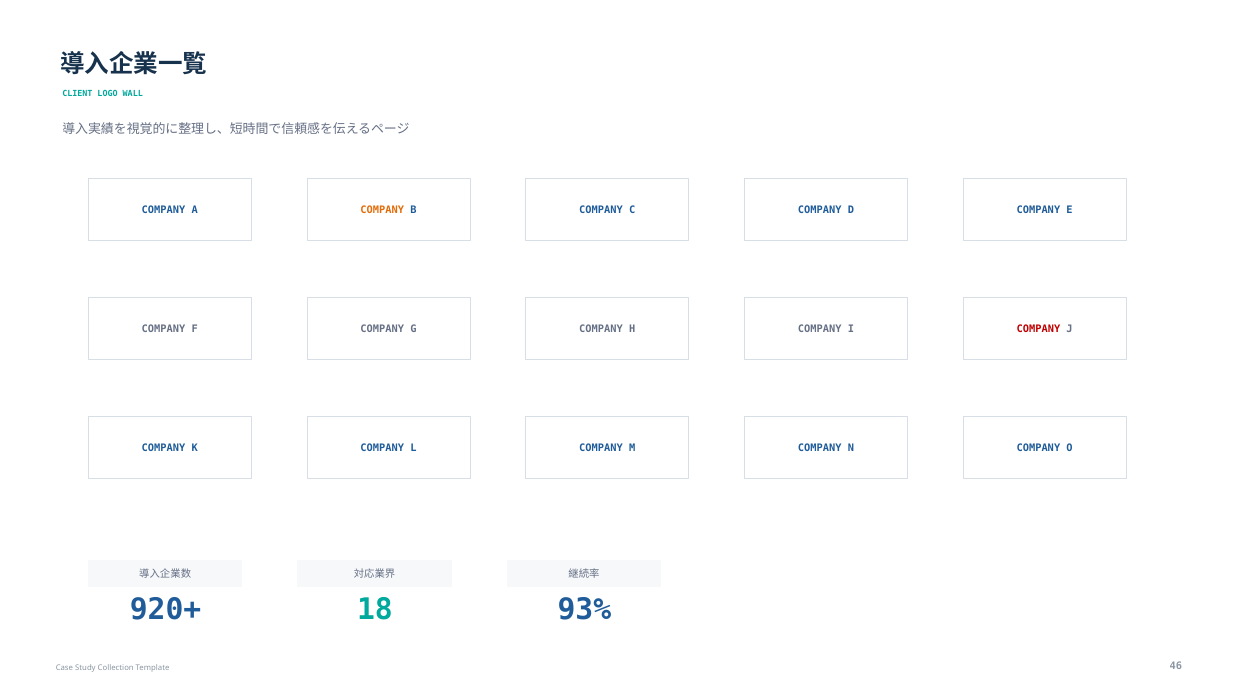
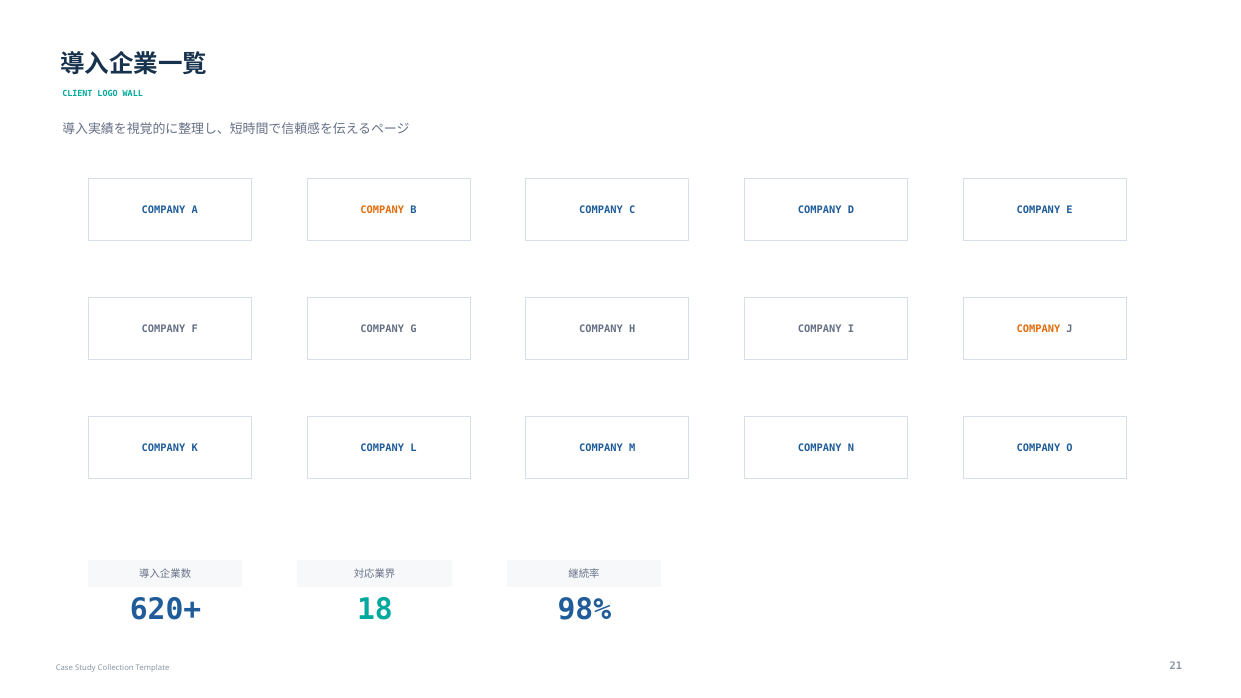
COMPANY at (1038, 329) colour: red -> orange
920+: 920+ -> 620+
93%: 93% -> 98%
46: 46 -> 21
